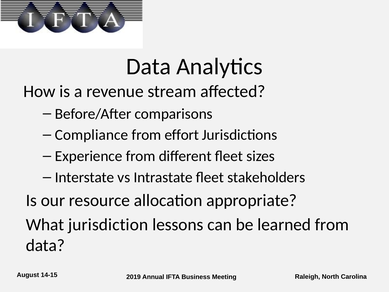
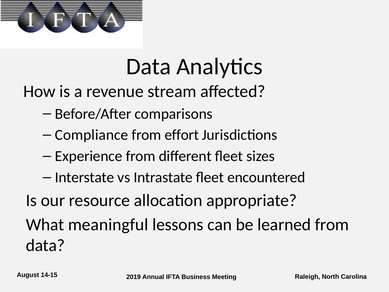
stakeholders: stakeholders -> encountered
jurisdiction: jurisdiction -> meaningful
